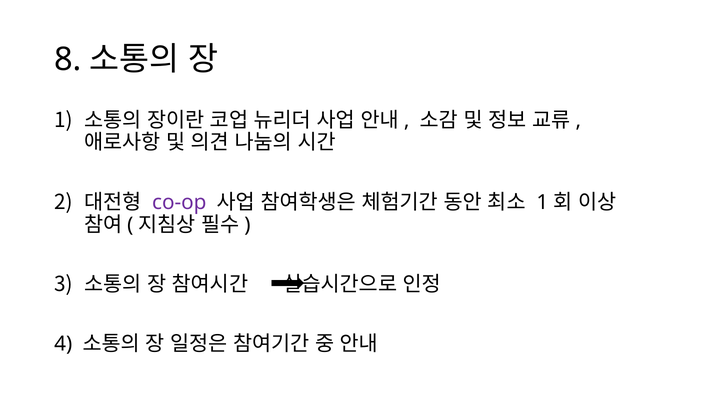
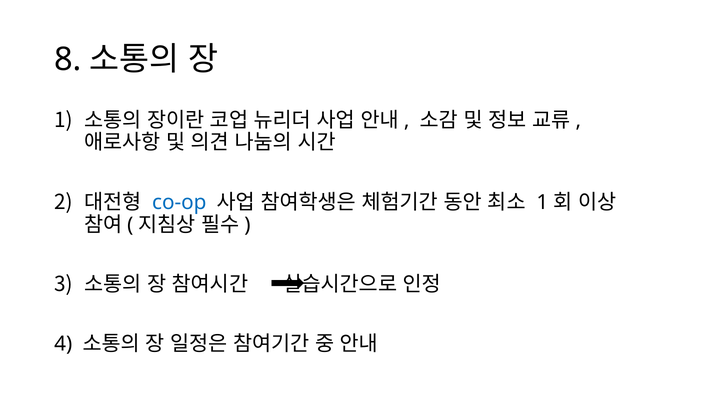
co-op colour: purple -> blue
